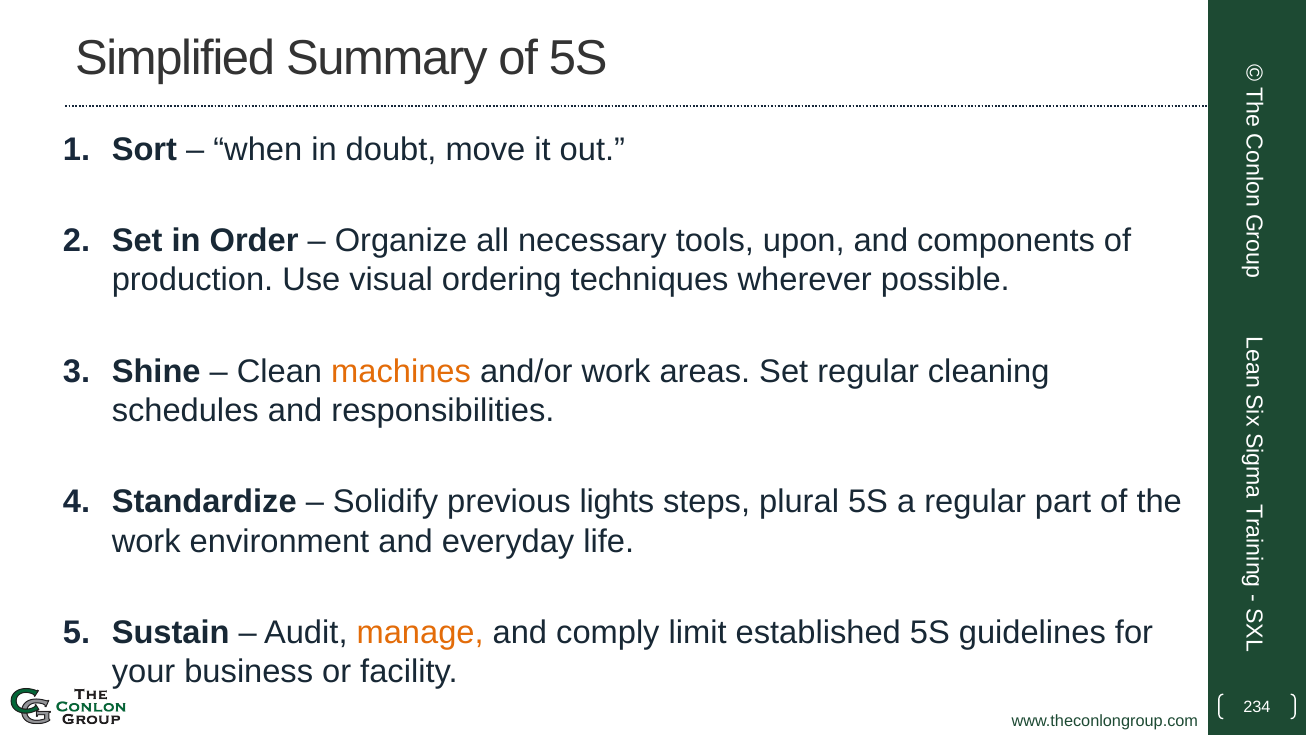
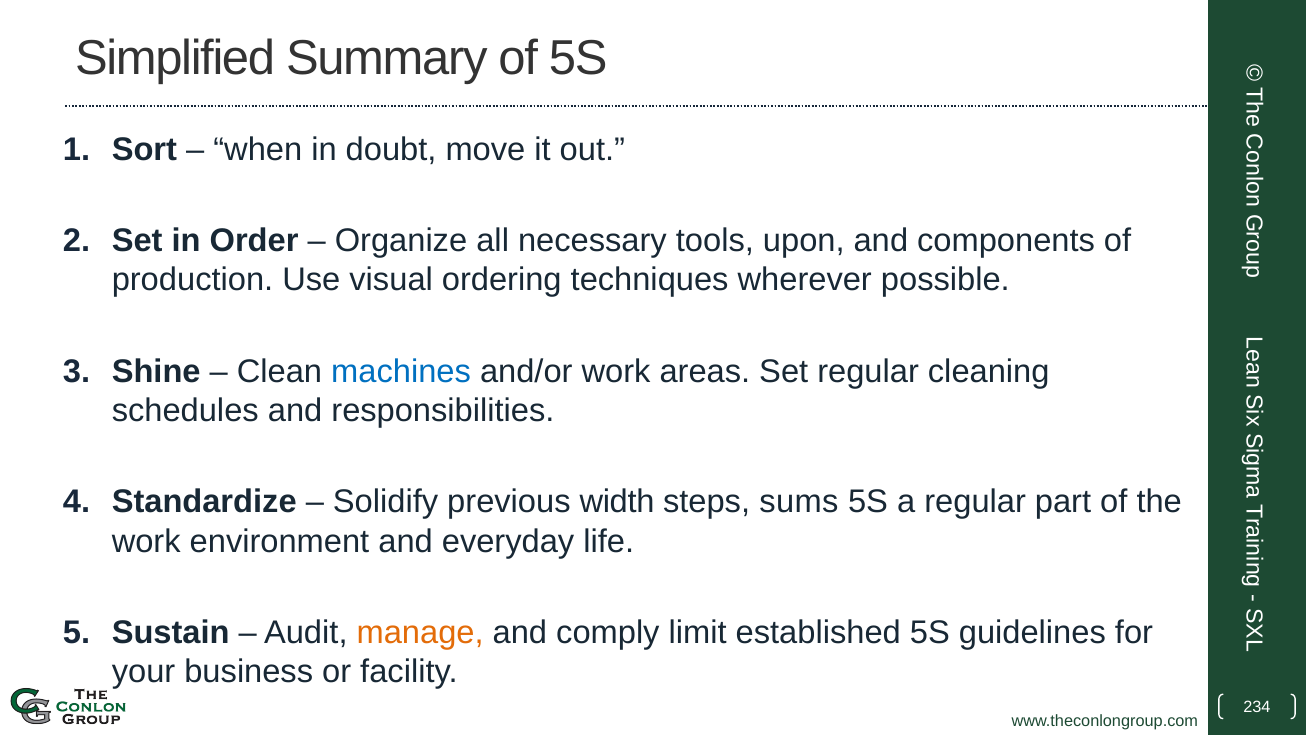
machines colour: orange -> blue
lights: lights -> width
plural: plural -> sums
